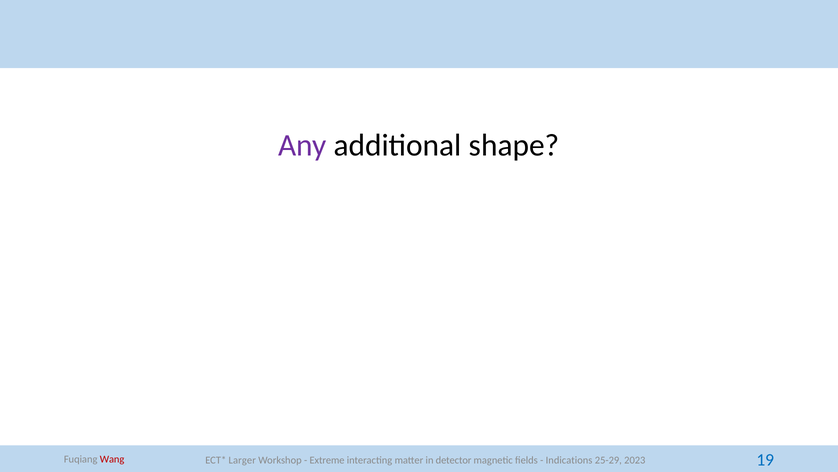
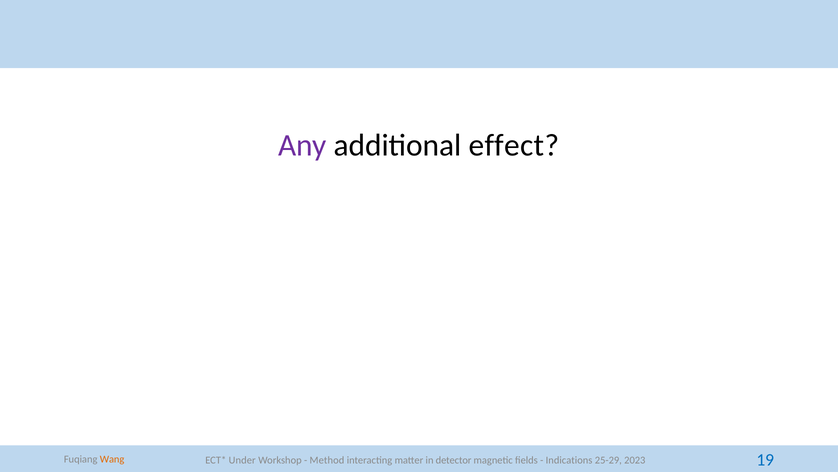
shape: shape -> effect
Wang colour: red -> orange
Larger: Larger -> Under
Extreme: Extreme -> Method
